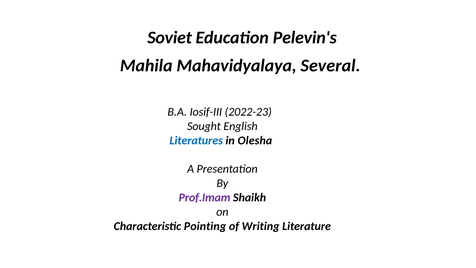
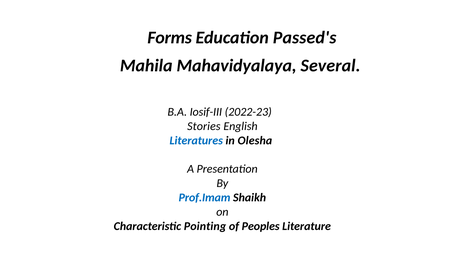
Soviet: Soviet -> Forms
Pelevin's: Pelevin's -> Passed's
Sought: Sought -> Stories
Prof.Imam colour: purple -> blue
Writing: Writing -> Peoples
